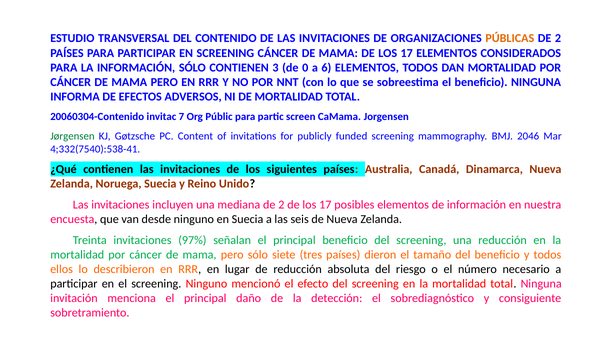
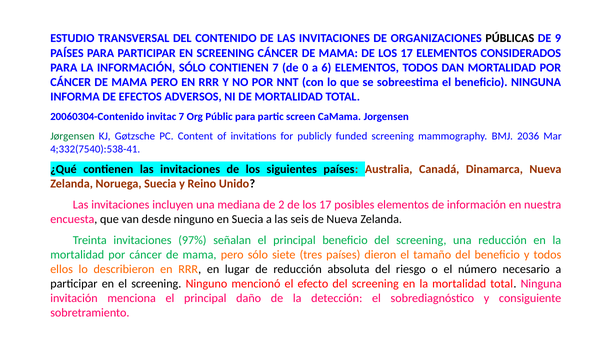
PÚBLICAS colour: orange -> black
2 at (558, 39): 2 -> 9
CONTIENEN 3: 3 -> 7
2046: 2046 -> 2036
